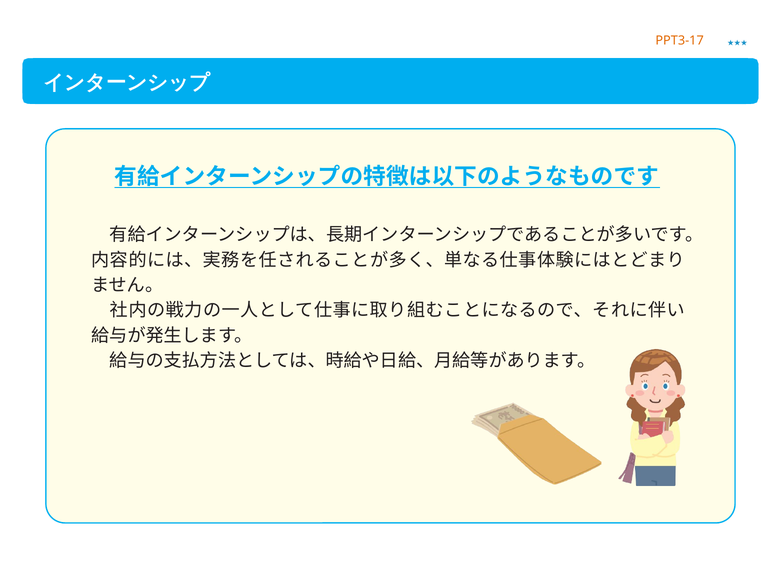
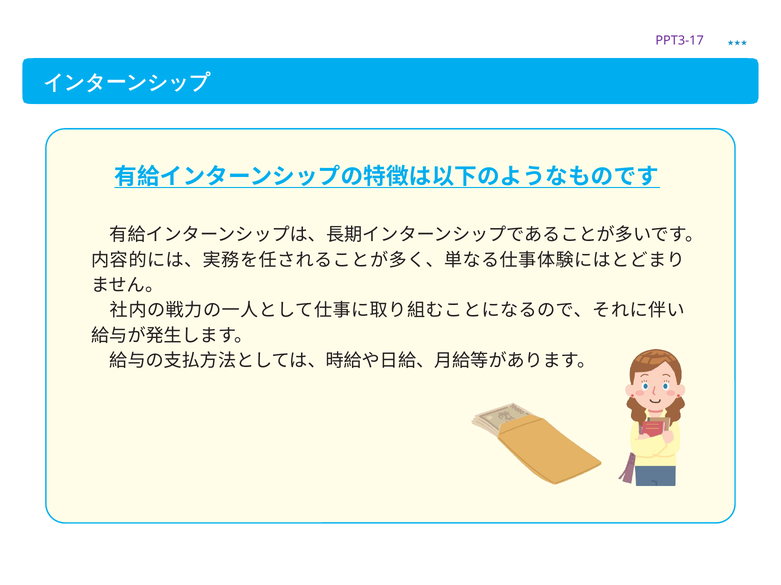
PPT3-17 colour: orange -> purple
